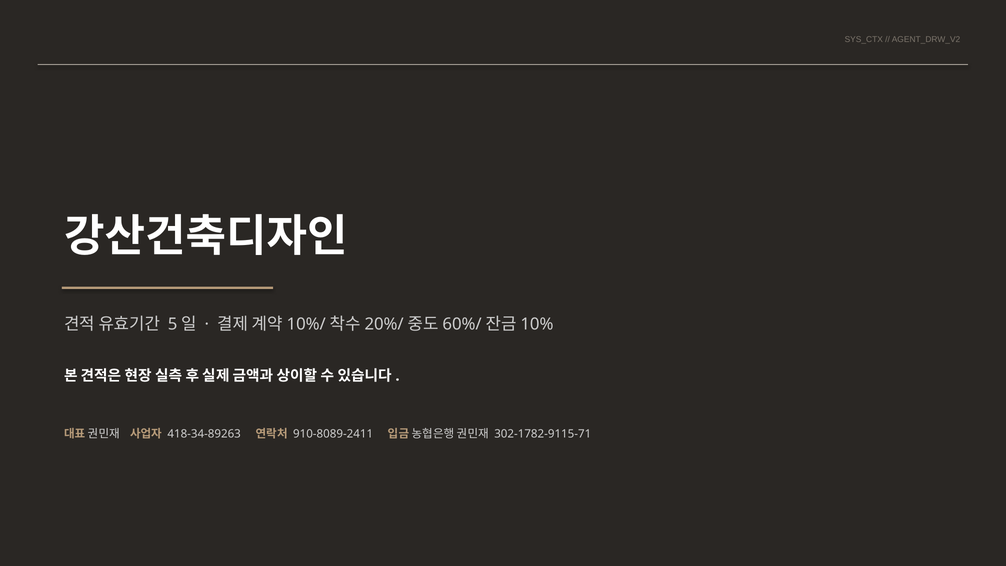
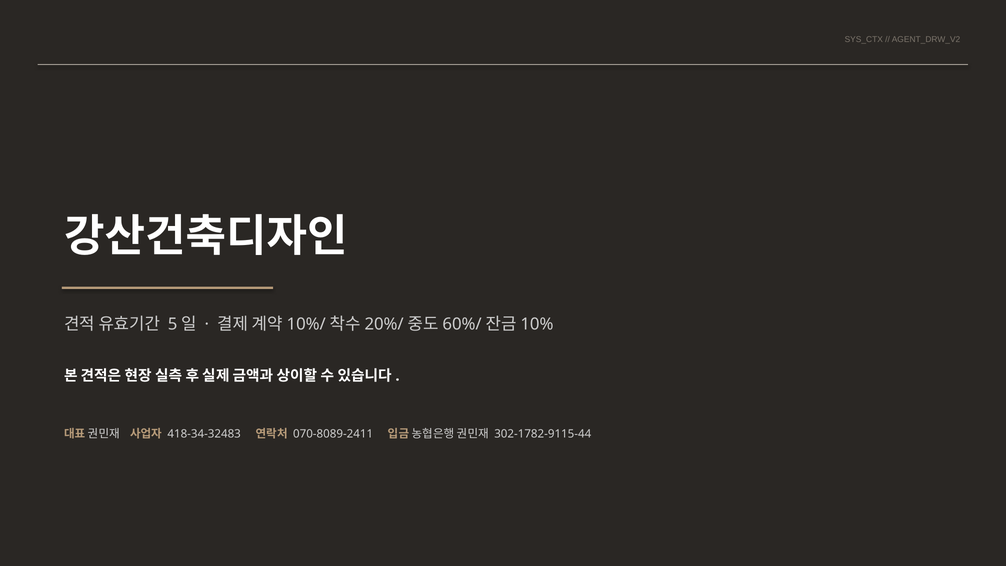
418-34-89263: 418-34-89263 -> 418-34-32483
910-8089-2411: 910-8089-2411 -> 070-8089-2411
302-1782-9115-71: 302-1782-9115-71 -> 302-1782-9115-44
